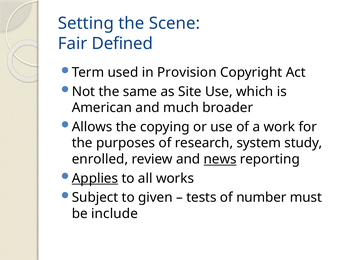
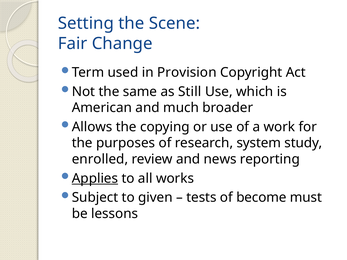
Defined: Defined -> Change
Site: Site -> Still
news underline: present -> none
number: number -> become
include: include -> lessons
